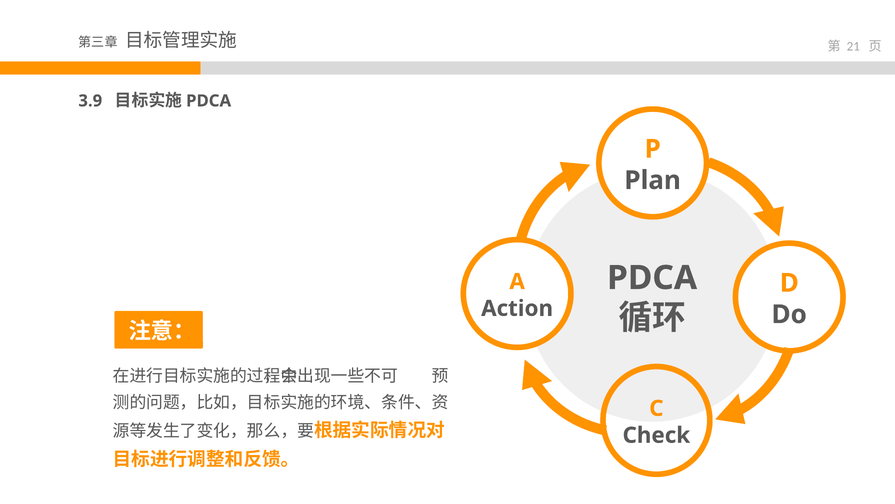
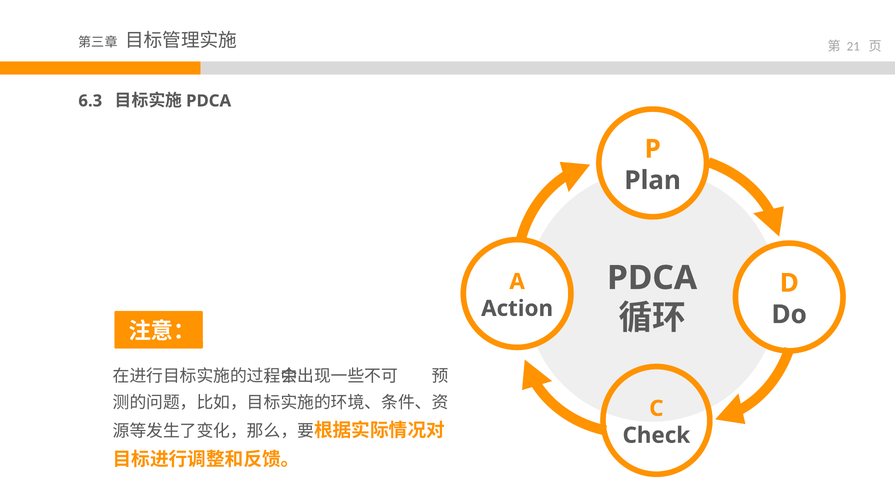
3.9: 3.9 -> 6.3
